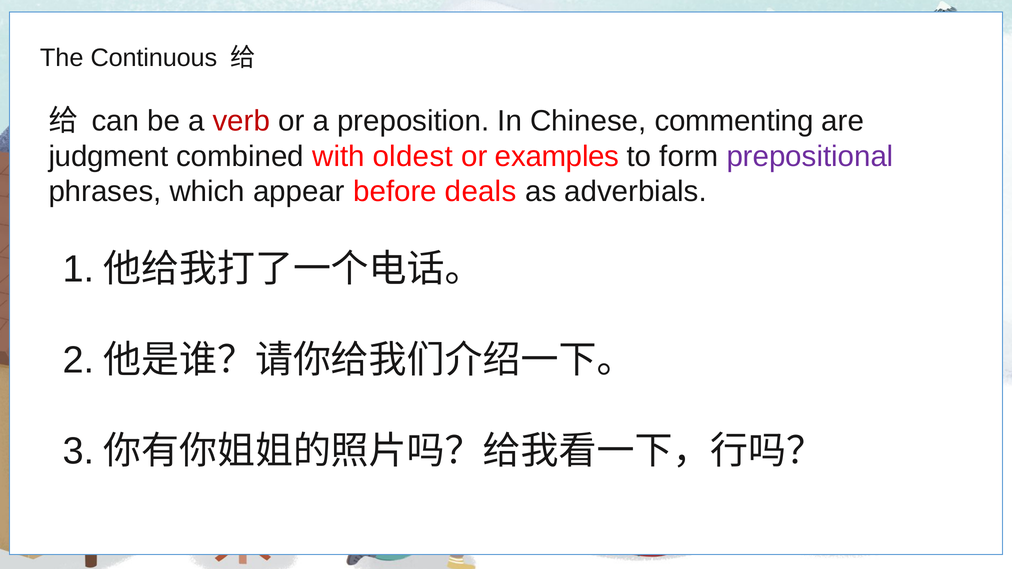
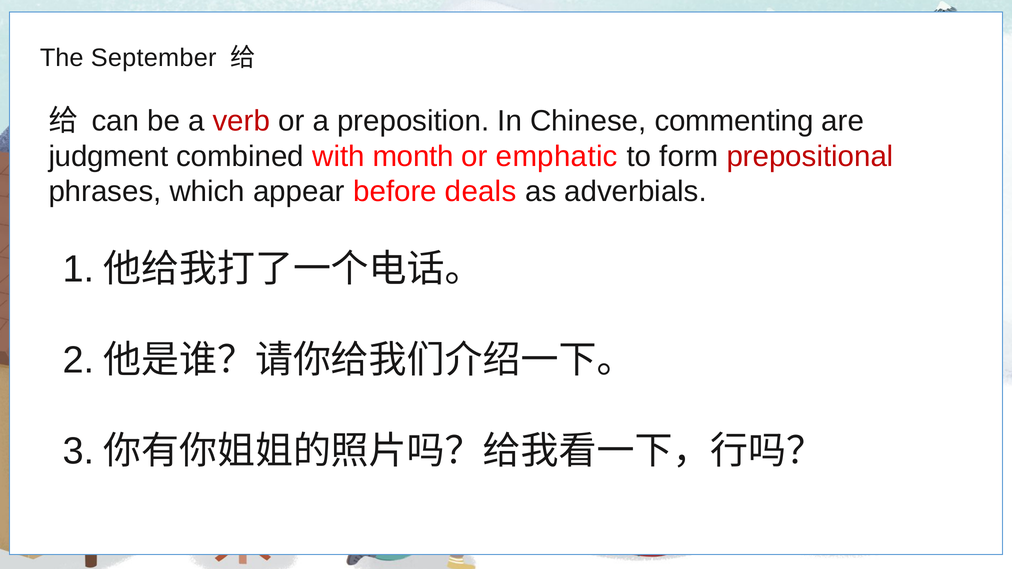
Continuous: Continuous -> September
oldest: oldest -> month
examples: examples -> emphatic
prepositional colour: purple -> red
